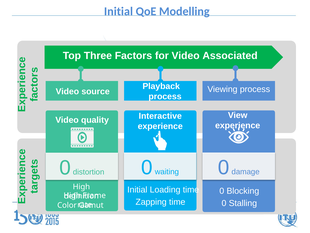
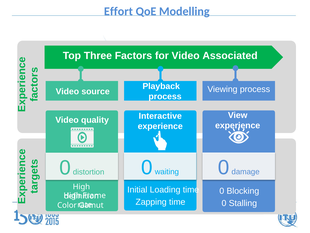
Initial at (118, 11): Initial -> Effort
